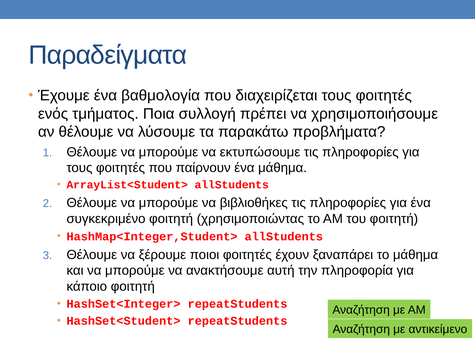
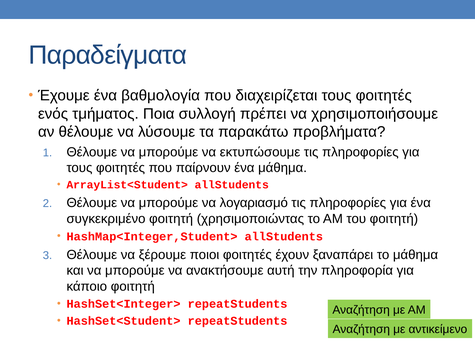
βιβλιοθήκες: βιβλιοθήκες -> λογαριασμό
